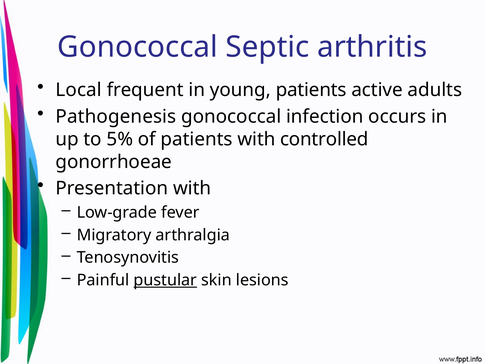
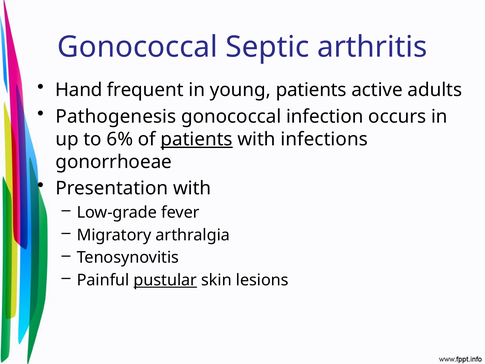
Local: Local -> Hand
5%: 5% -> 6%
patients at (197, 139) underline: none -> present
controlled: controlled -> infections
